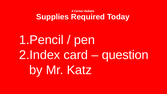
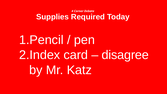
question: question -> disagree
